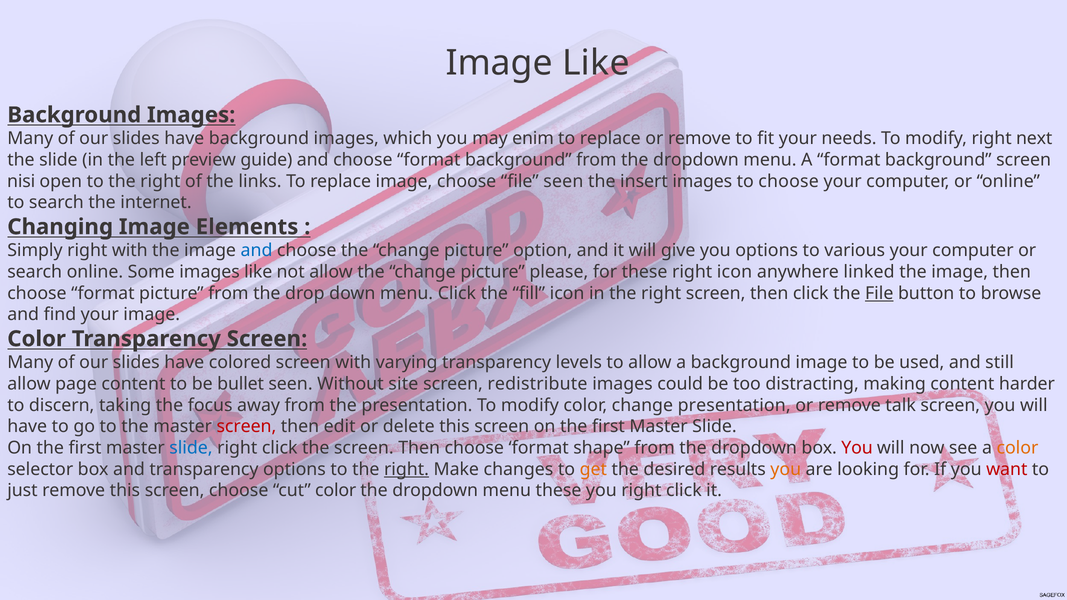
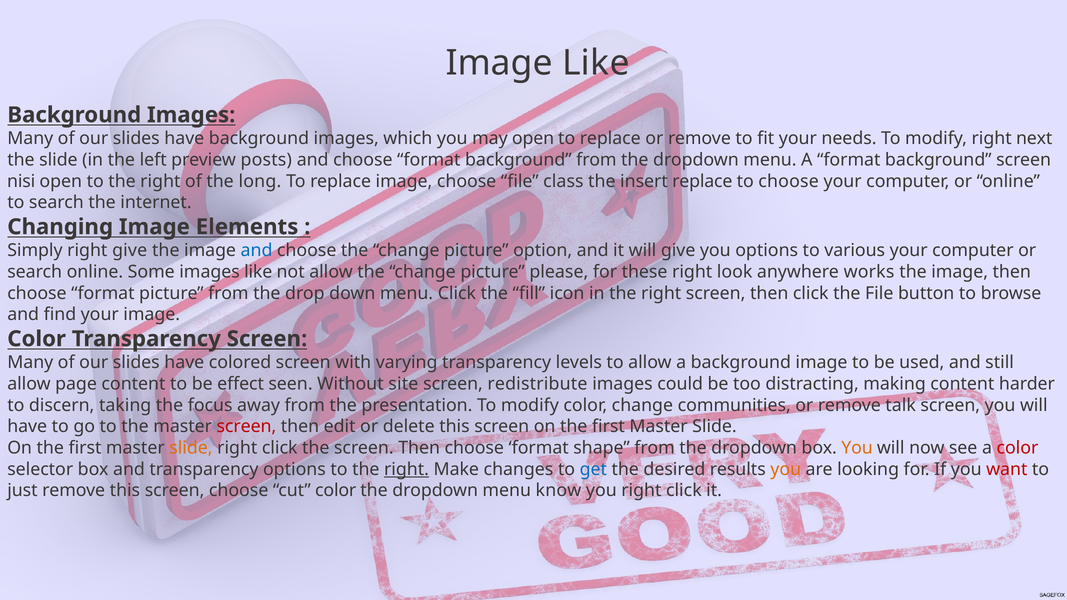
may enim: enim -> open
guide: guide -> posts
links: links -> long
file seen: seen -> class
insert images: images -> replace
right with: with -> give
right icon: icon -> look
linked: linked -> works
File at (879, 293) underline: present -> none
bullet: bullet -> effect
change presentation: presentation -> communities
slide at (191, 448) colour: blue -> orange
You at (857, 448) colour: red -> orange
color at (1017, 448) colour: orange -> red
get colour: orange -> blue
menu these: these -> know
